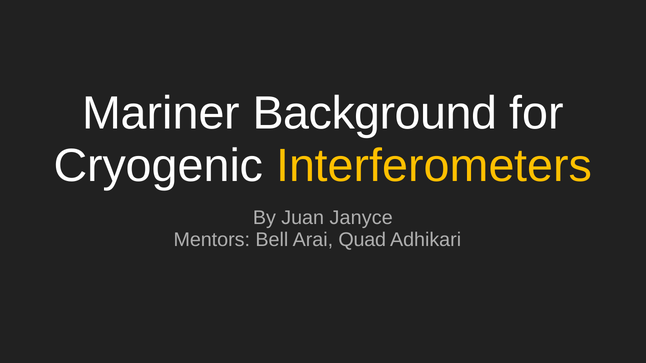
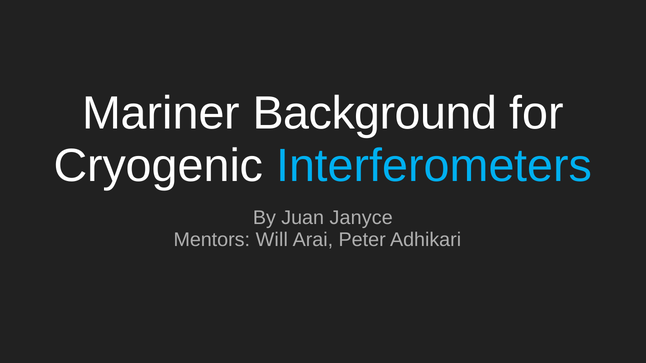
Interferometers colour: yellow -> light blue
Bell: Bell -> Will
Quad: Quad -> Peter
